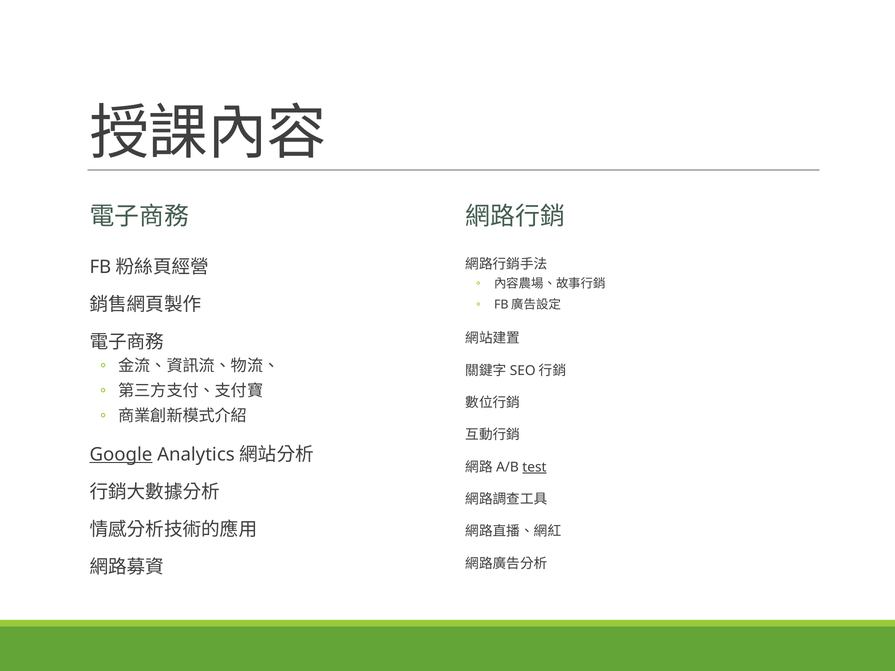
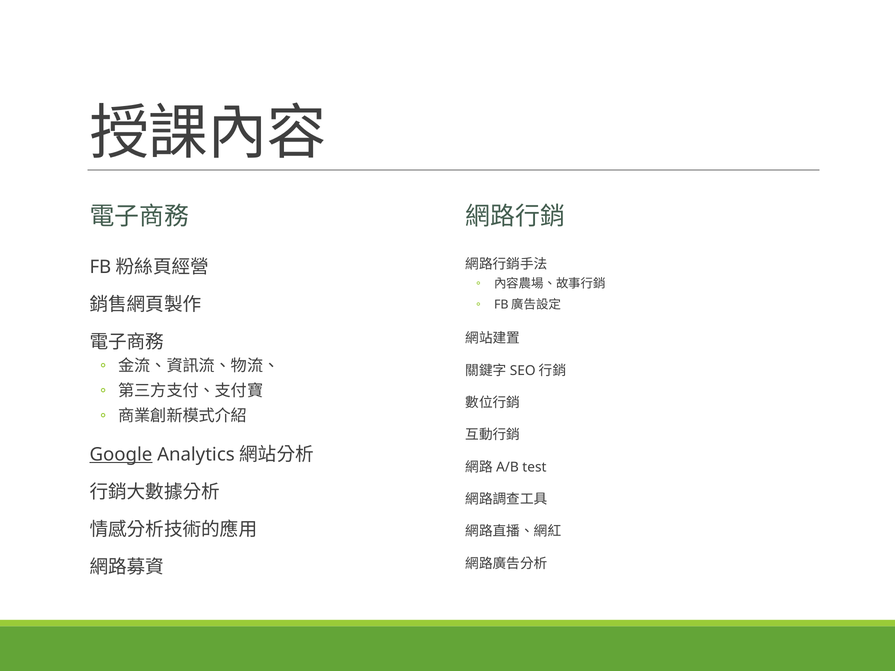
test underline: present -> none
